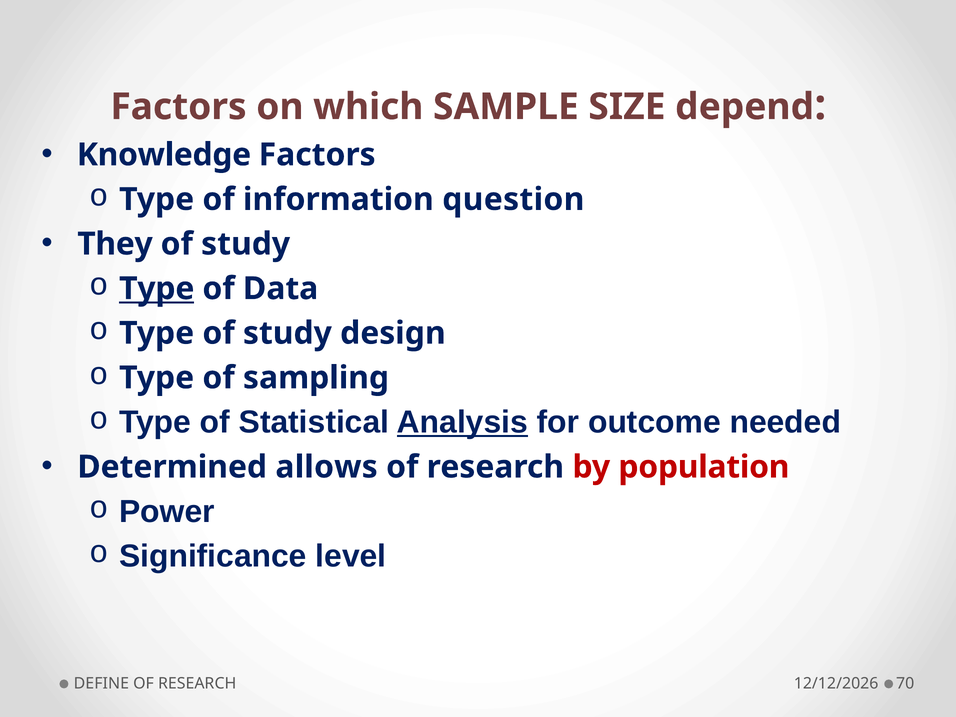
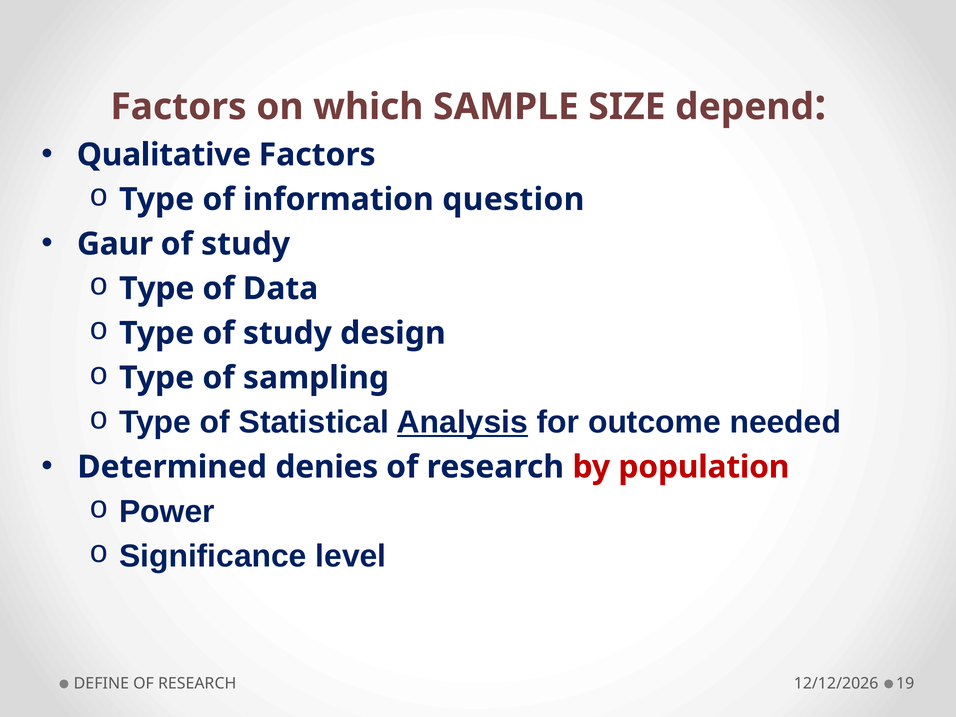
Knowledge: Knowledge -> Qualitative
They: They -> Gaur
Type at (157, 289) underline: present -> none
allows: allows -> denies
70: 70 -> 19
